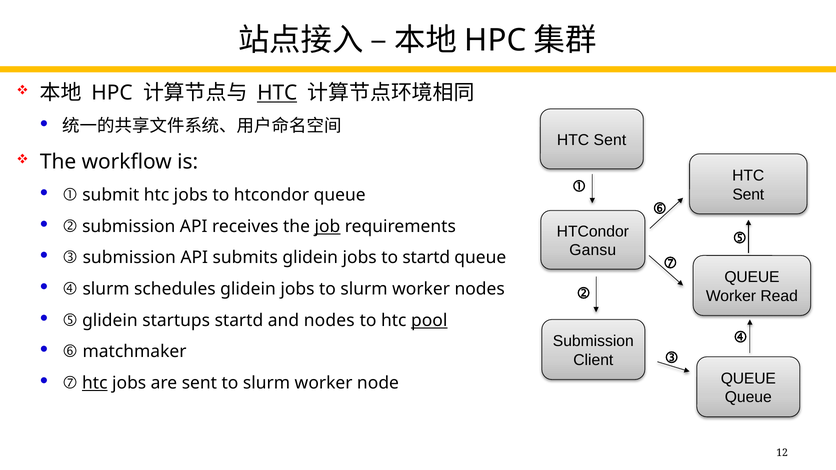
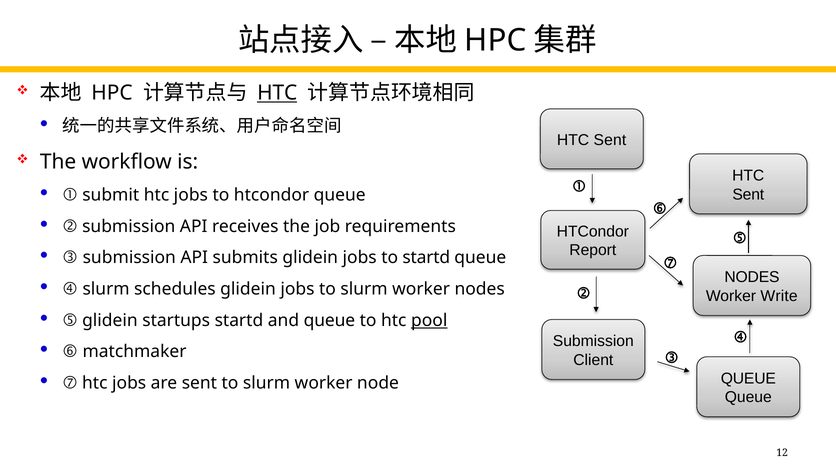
job underline: present -> none
Gansu: Gansu -> Report
QUEUE at (752, 277): QUEUE -> NODES
Read: Read -> Write
and nodes: nodes -> queue
htc at (95, 383) underline: present -> none
